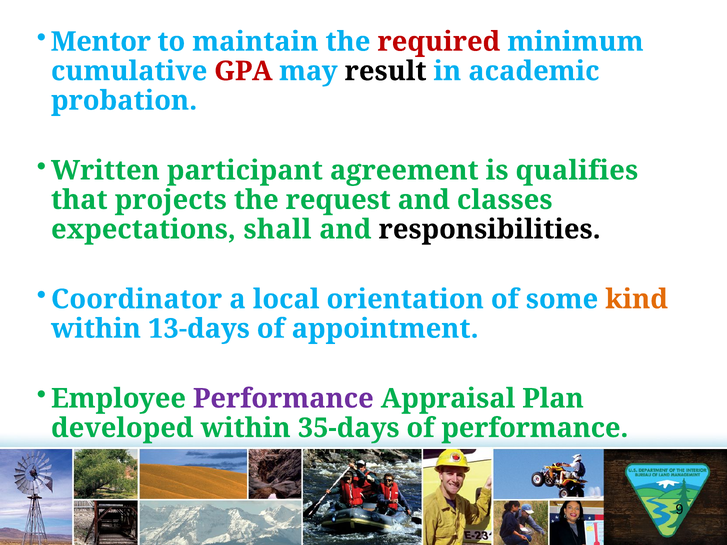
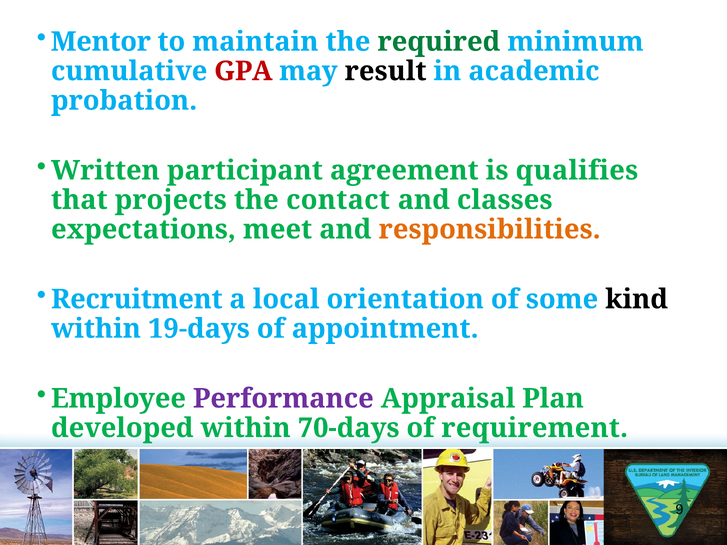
required colour: red -> green
request: request -> contact
shall: shall -> meet
responsibilities colour: black -> orange
Coordinator: Coordinator -> Recruitment
kind colour: orange -> black
13-days: 13-days -> 19-days
35-days: 35-days -> 70-days
of performance: performance -> requirement
